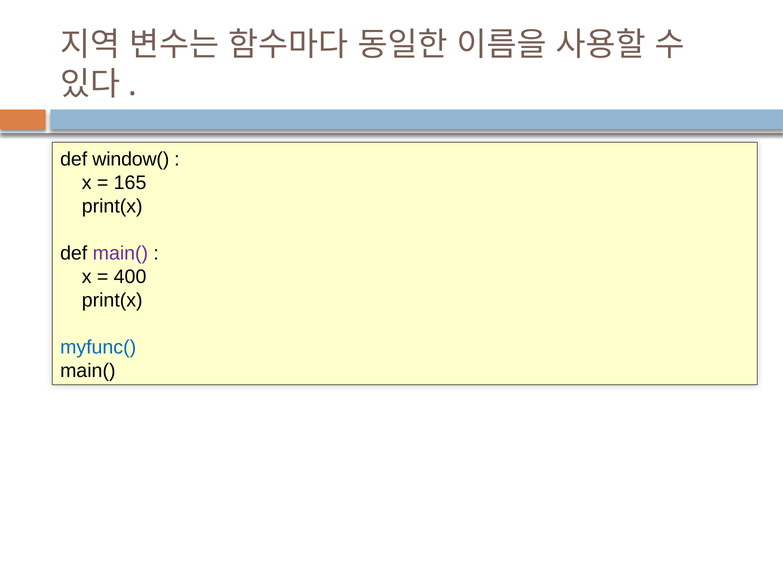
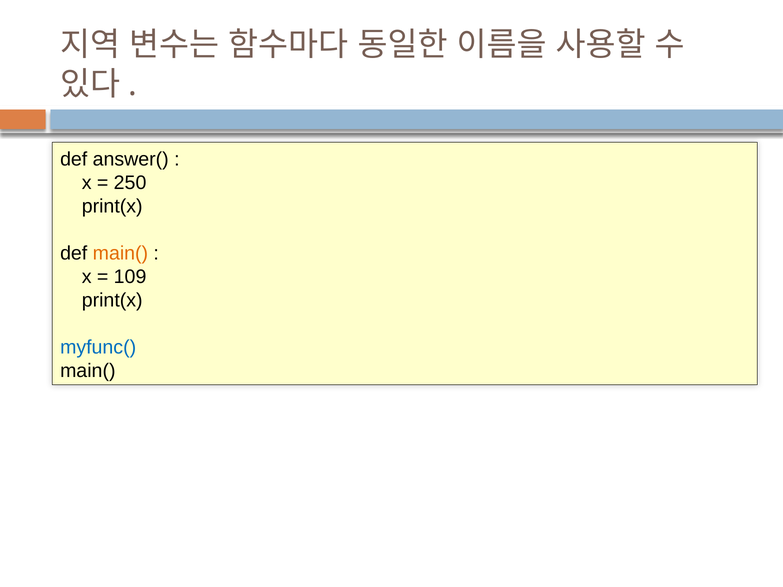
window(: window( -> answer(
165: 165 -> 250
main( at (120, 253) colour: purple -> orange
400: 400 -> 109
